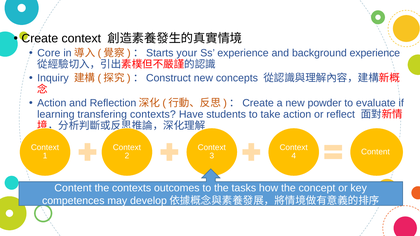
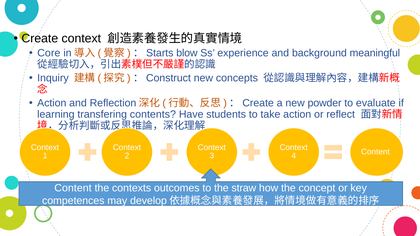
your: your -> blow
background experience: experience -> meaningful
transfering contexts: contexts -> contents
tasks: tasks -> straw
